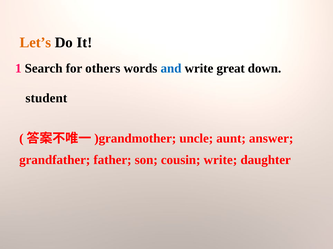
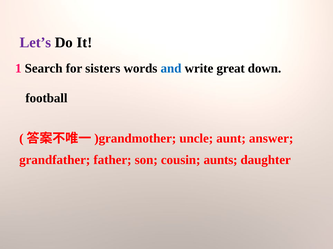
Let’s colour: orange -> purple
others: others -> sisters
student: student -> football
cousin write: write -> aunts
